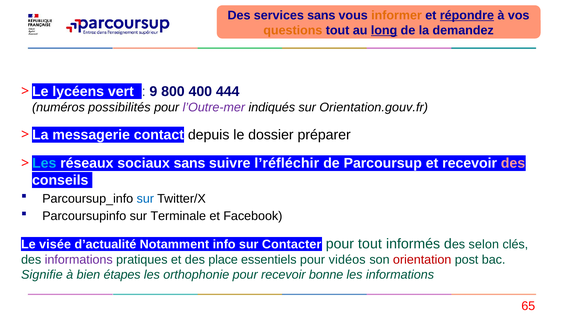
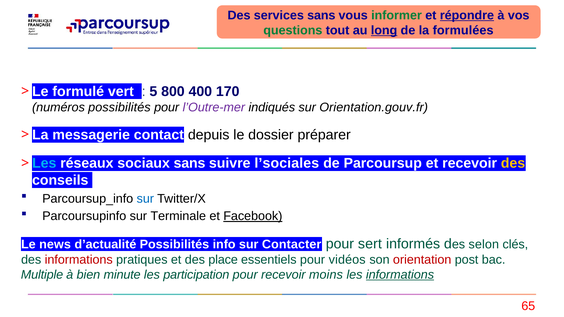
informer colour: orange -> green
questions colour: orange -> green
demandez: demandez -> formulées
lycéens: lycéens -> formulé
9: 9 -> 5
444: 444 -> 170
l’réfléchir: l’réfléchir -> l’sociales
des at (513, 163) colour: pink -> yellow
Facebook underline: none -> present
visée: visée -> news
d’actualité Notamment: Notamment -> Possibilités
pour tout: tout -> sert
informations at (79, 260) colour: purple -> red
Signifie: Signifie -> Multiple
étapes: étapes -> minute
orthophonie: orthophonie -> participation
bonne: bonne -> moins
informations at (400, 275) underline: none -> present
